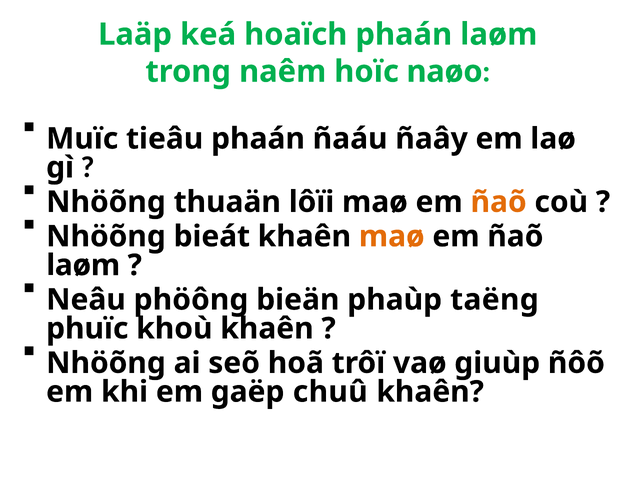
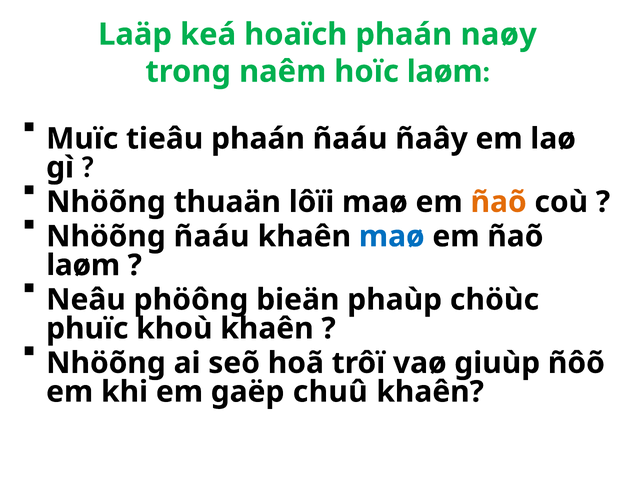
phaán laøm: laøm -> naøy
hoïc naøo: naøo -> laøm
Nhöõng bieát: bieát -> ñaáu
maø at (392, 236) colour: orange -> blue
taëng: taëng -> chöùc
